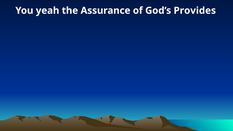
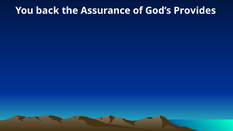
yeah: yeah -> back
